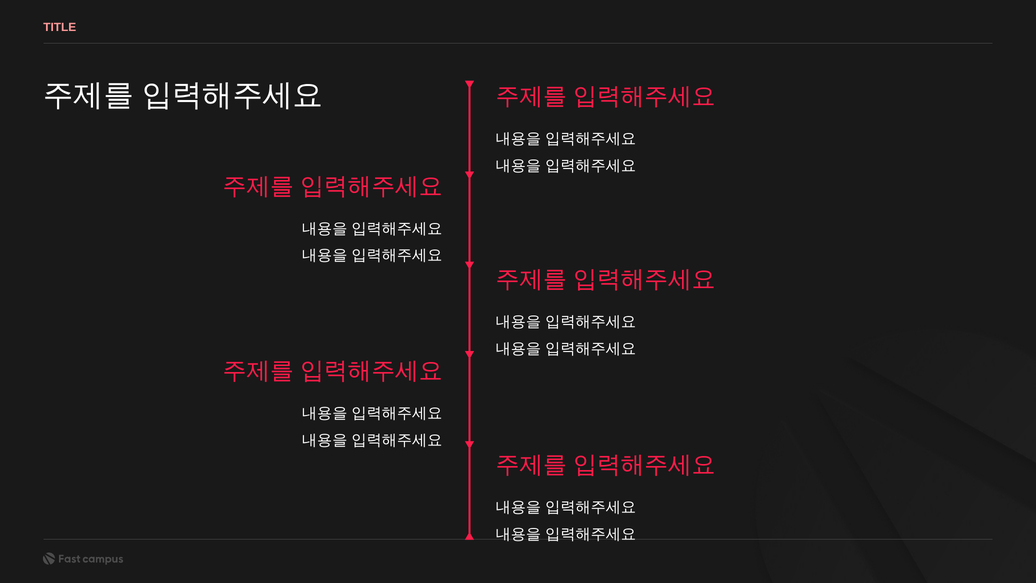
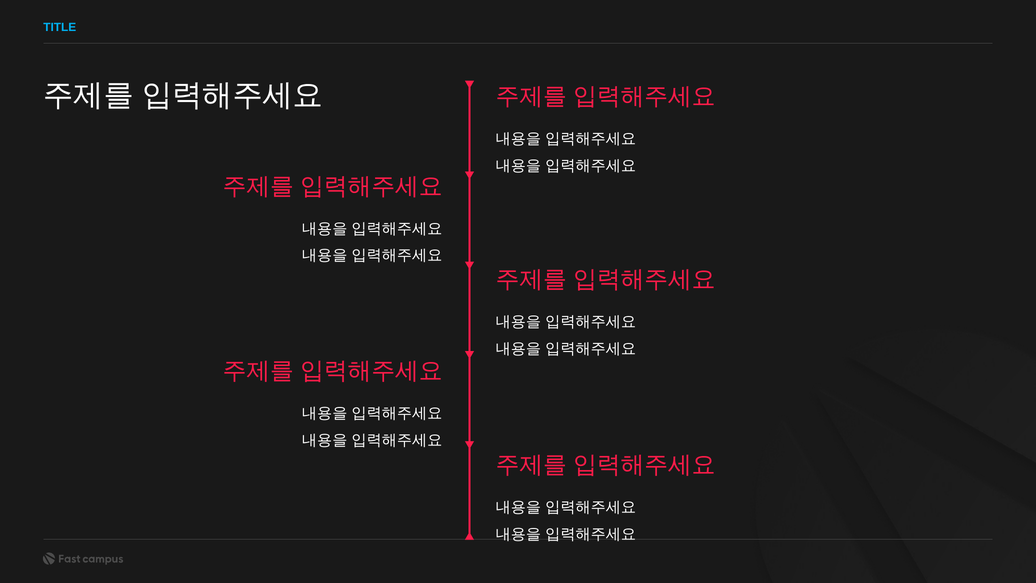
TITLE colour: pink -> light blue
